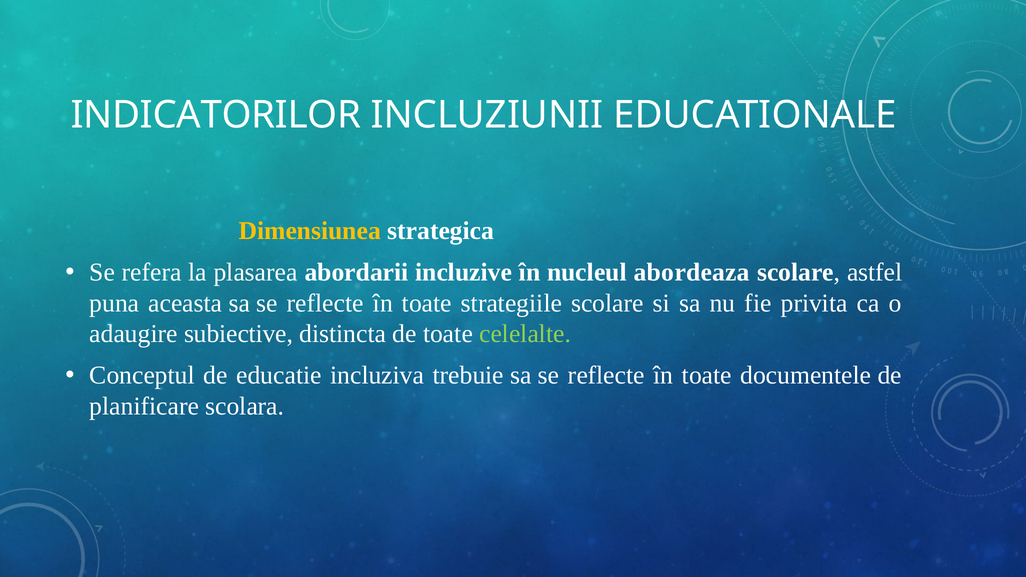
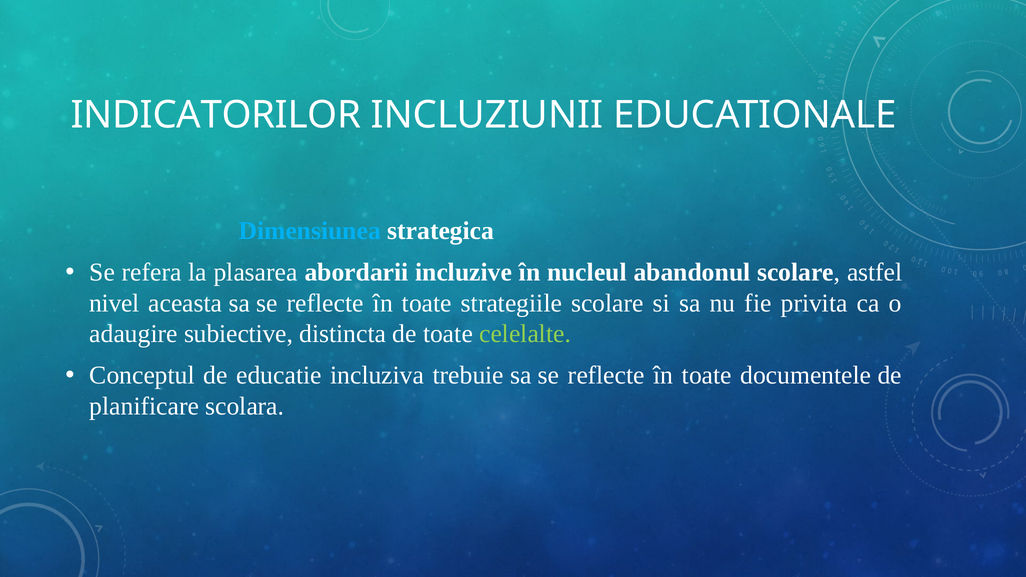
Dimensiunea colour: yellow -> light blue
abordeaza: abordeaza -> abandonul
puna: puna -> nivel
